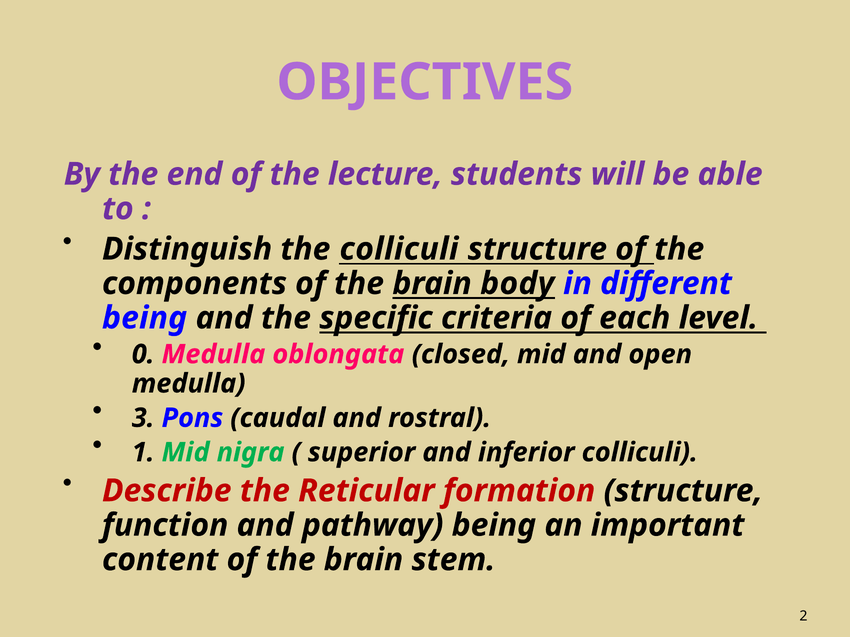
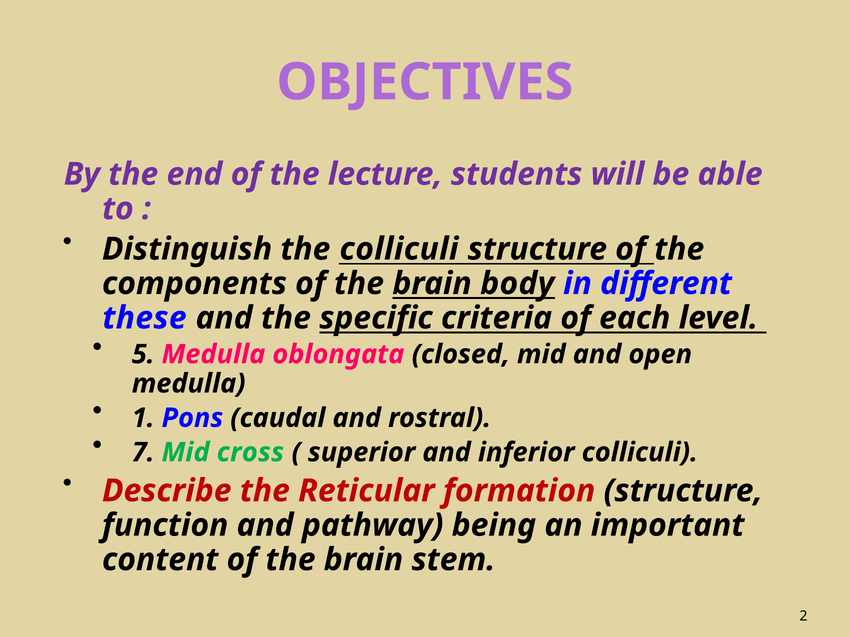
being at (145, 318): being -> these
0: 0 -> 5
3: 3 -> 1
1: 1 -> 7
nigra: nigra -> cross
